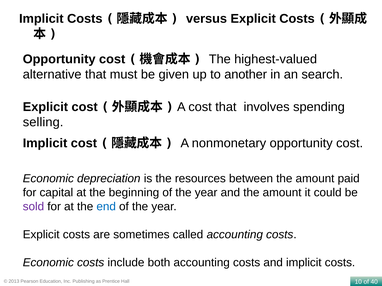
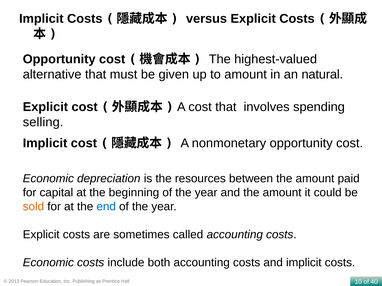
to another: another -> amount
search: search -> natural
sold colour: purple -> orange
